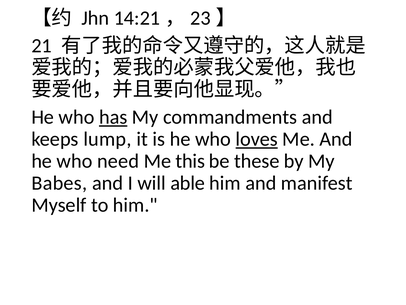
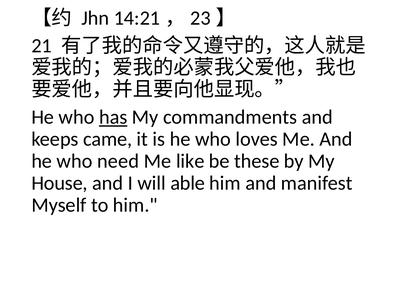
lump: lump -> came
loves underline: present -> none
this: this -> like
Babes: Babes -> House
